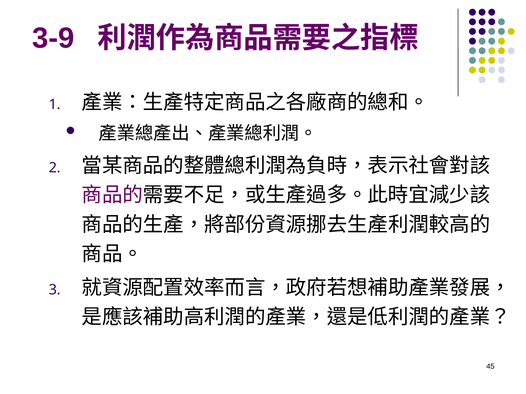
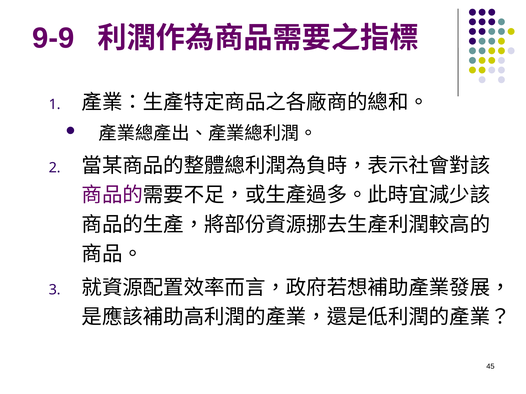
3-9: 3-9 -> 9-9
